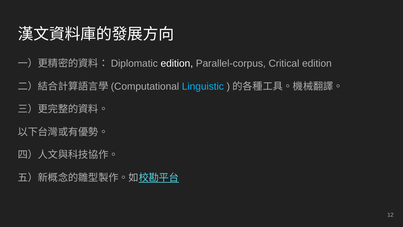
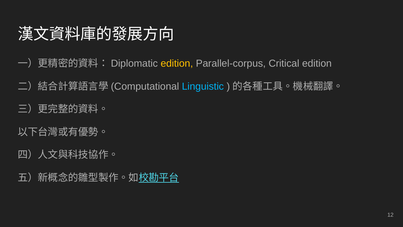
edition at (177, 63) colour: white -> yellow
